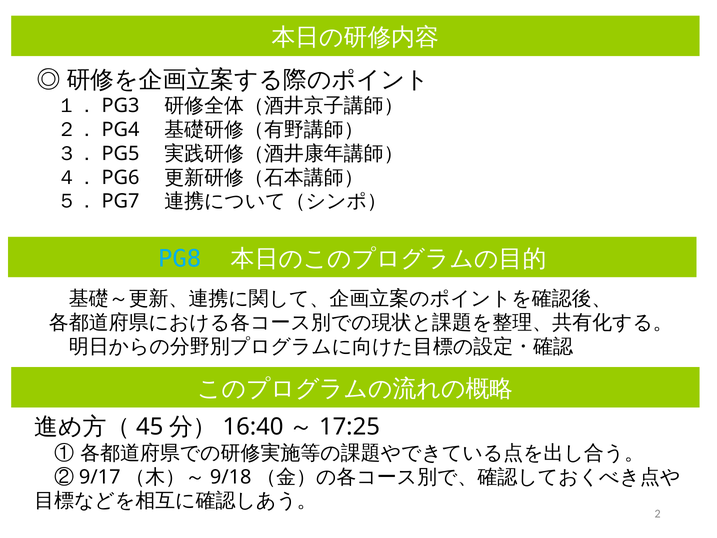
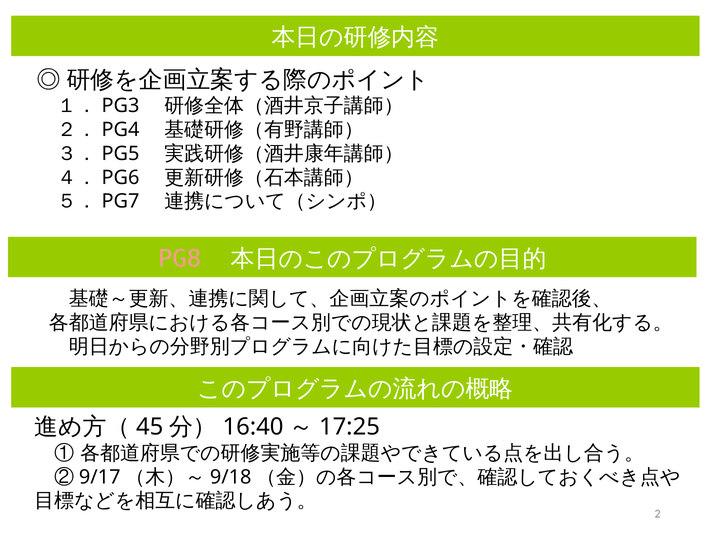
PG8 colour: light blue -> pink
